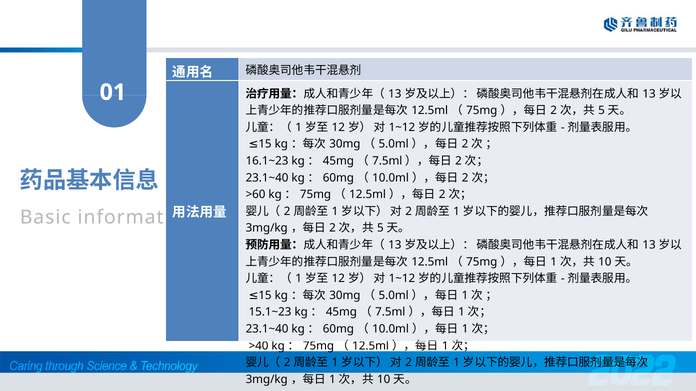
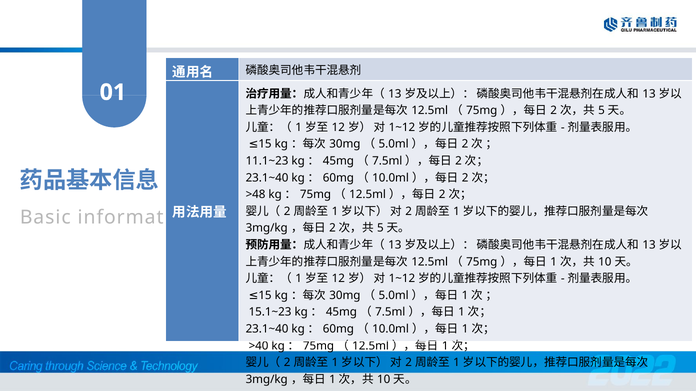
16.1~23: 16.1~23 -> 11.1~23
>60: >60 -> >48
